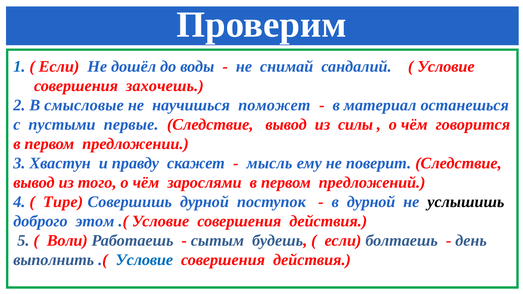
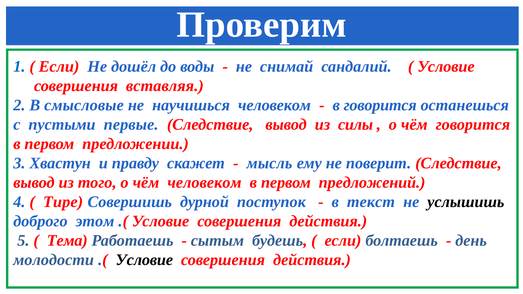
захочешь: захочешь -> вставляя
научишься поможет: поможет -> человеком
в материал: материал -> говорится
чём зарослями: зарослями -> человеком
в дурной: дурной -> текст
Воли: Воли -> Тема
выполнить: выполнить -> молодости
Условие at (144, 260) colour: blue -> black
